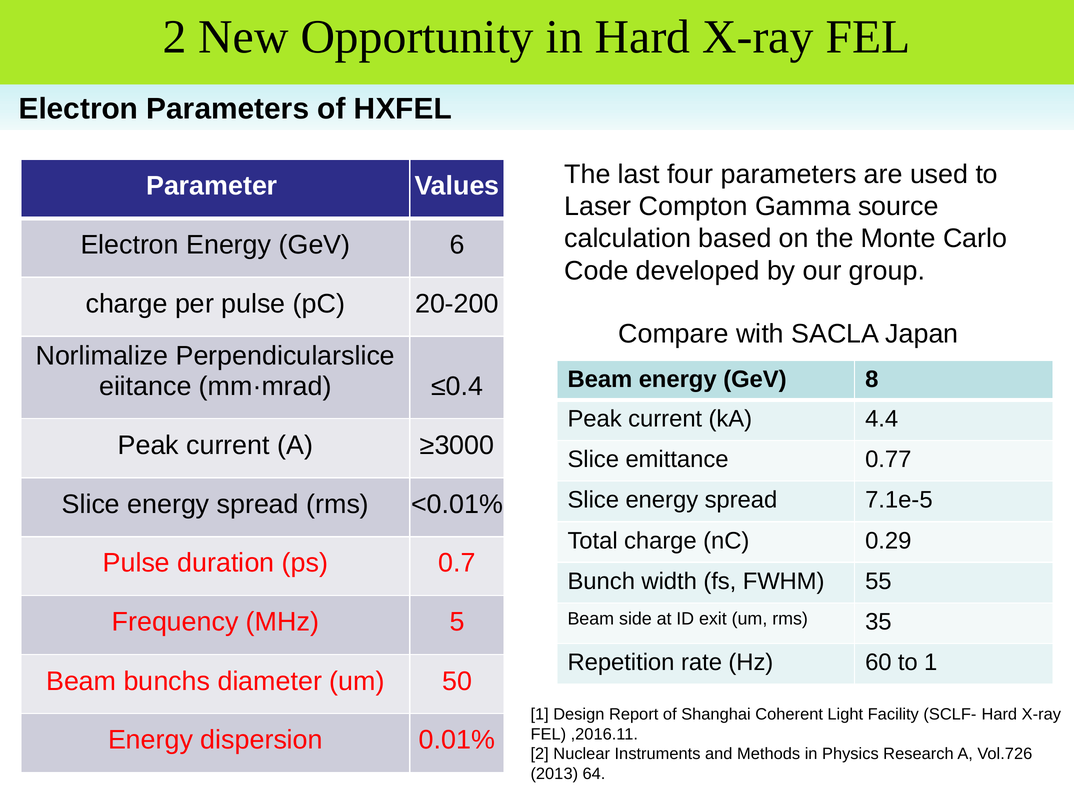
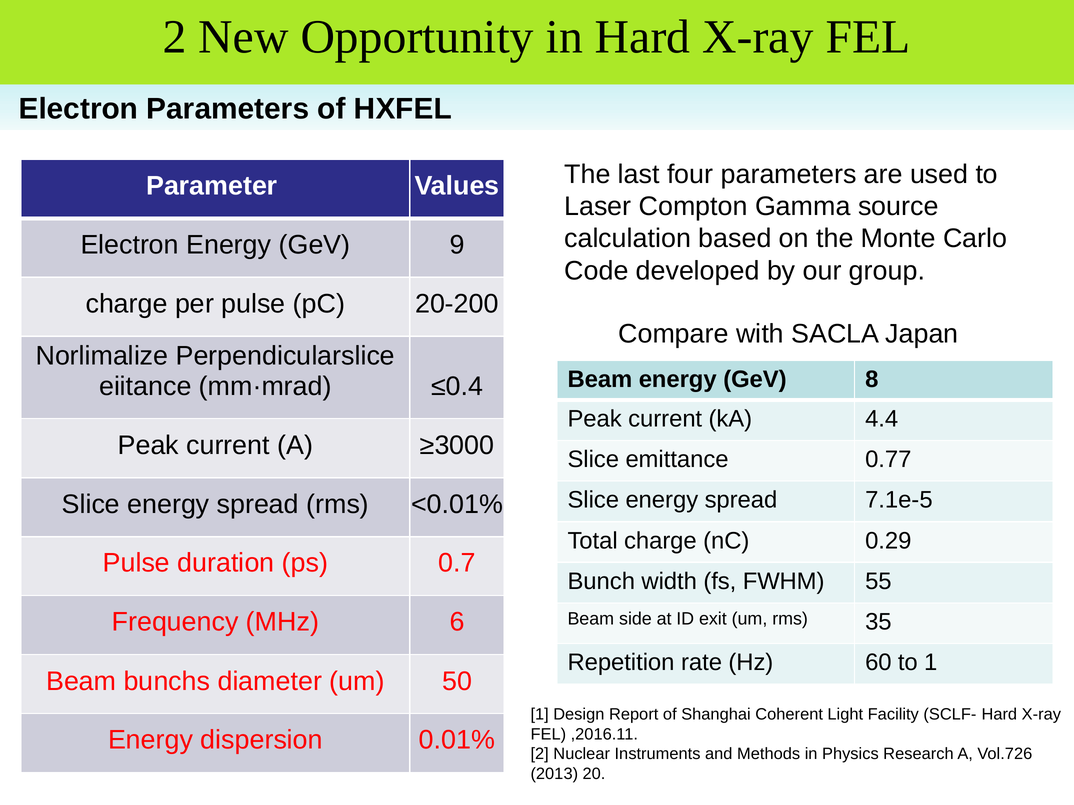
6: 6 -> 9
5: 5 -> 6
64: 64 -> 20
